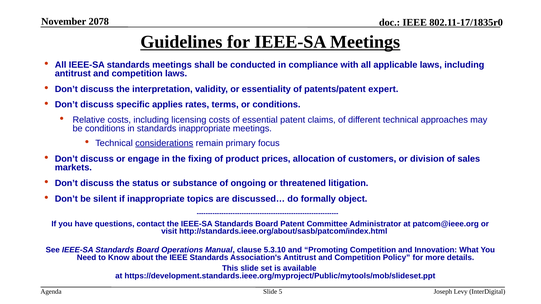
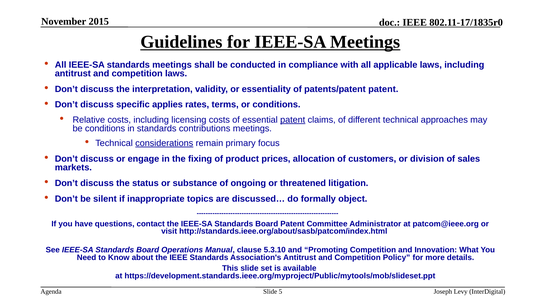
2078: 2078 -> 2015
patents/patent expert: expert -> patent
patent at (293, 120) underline: none -> present
standards inappropriate: inappropriate -> contributions
